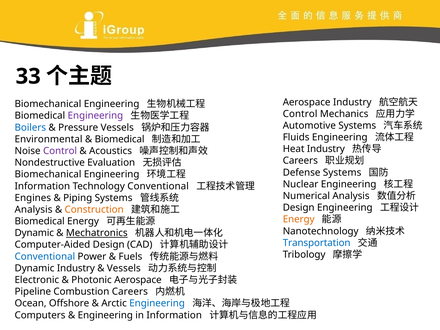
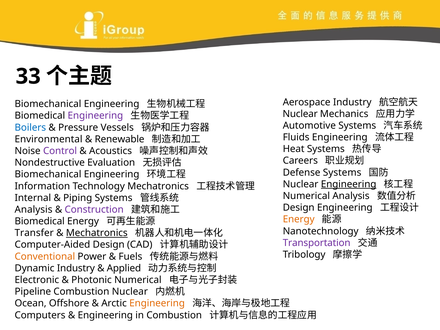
Control at (300, 114): Control -> Nuclear
Biomedical at (120, 139): Biomedical -> Renewable
Heat Industry: Industry -> Systems
Engineering at (349, 184) underline: none -> present
Technology Conventional: Conventional -> Mechatronics
Engines: Engines -> Internal
Construction colour: orange -> purple
Dynamic at (34, 233): Dynamic -> Transfer
Transportation colour: blue -> purple
Conventional at (45, 256) colour: blue -> orange
Vessels at (124, 268): Vessels -> Applied
Photonic Aerospace: Aerospace -> Numerical
Combustion Careers: Careers -> Nuclear
Engineering at (157, 303) colour: blue -> orange
in Information: Information -> Combustion
